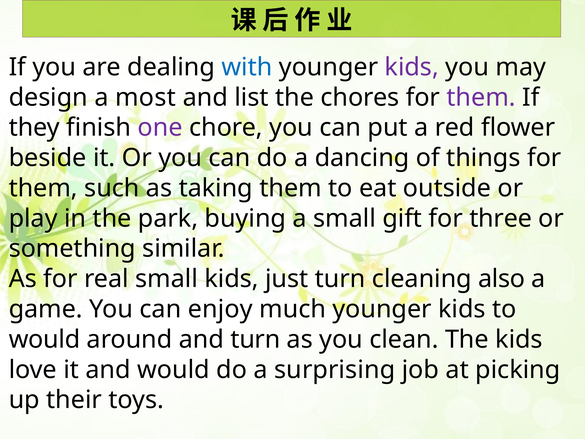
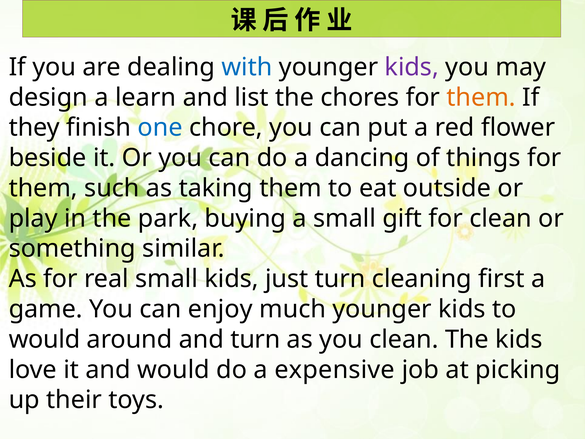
most: most -> learn
them at (481, 97) colour: purple -> orange
one colour: purple -> blue
for three: three -> clean
also: also -> first
surprising: surprising -> expensive
